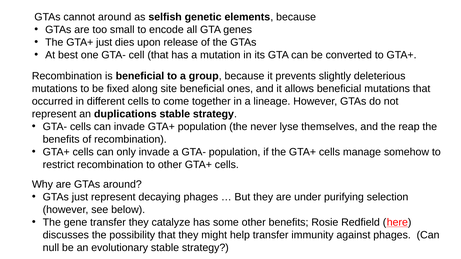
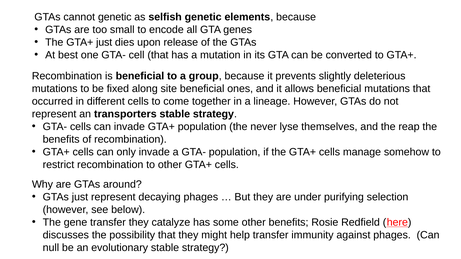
cannot around: around -> genetic
duplications: duplications -> transporters
